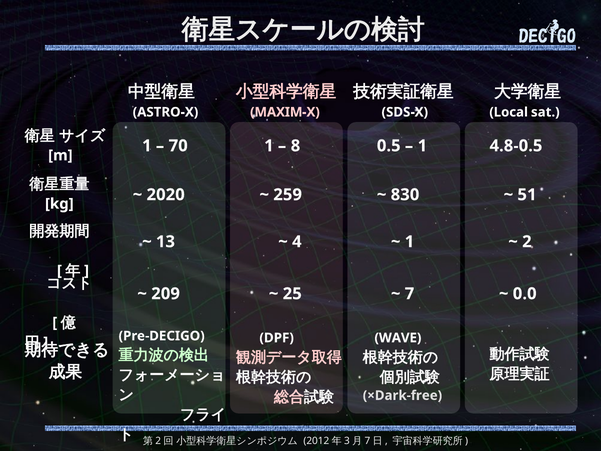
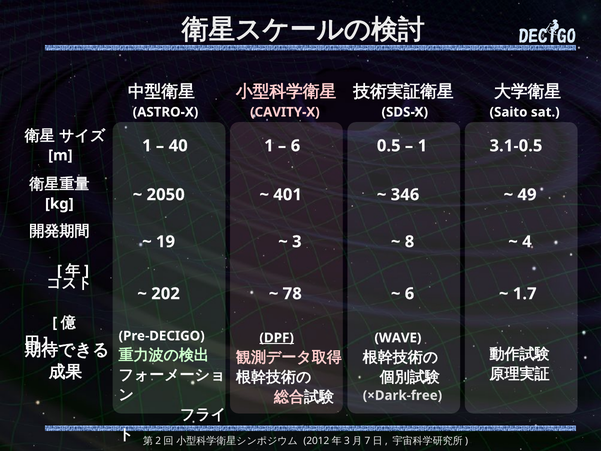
MAXIM-X: MAXIM-X -> CAVITY-X
Local: Local -> Saito
70: 70 -> 40
8 at (295, 146): 8 -> 6
4.8-0.5: 4.8-0.5 -> 3.1-0.5
2020: 2020 -> 2050
259: 259 -> 401
830: 830 -> 346
51: 51 -> 49
13: 13 -> 19
4: 4 -> 3
1 at (410, 242): 1 -> 8
2: 2 -> 4
209: 209 -> 202
25: 25 -> 78
7 at (410, 294): 7 -> 6
0.0: 0.0 -> 1.7
DPF underline: none -> present
